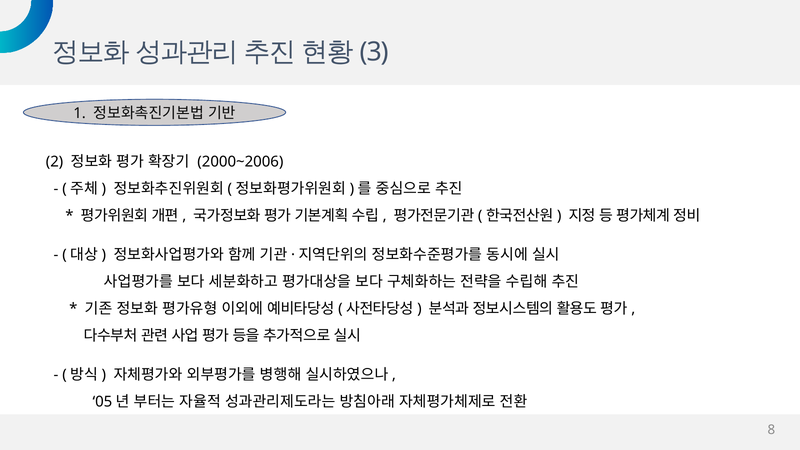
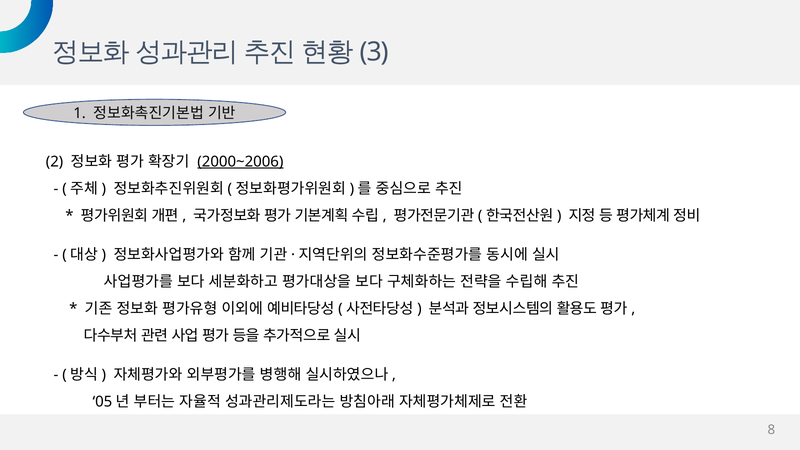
2000~2006 underline: none -> present
